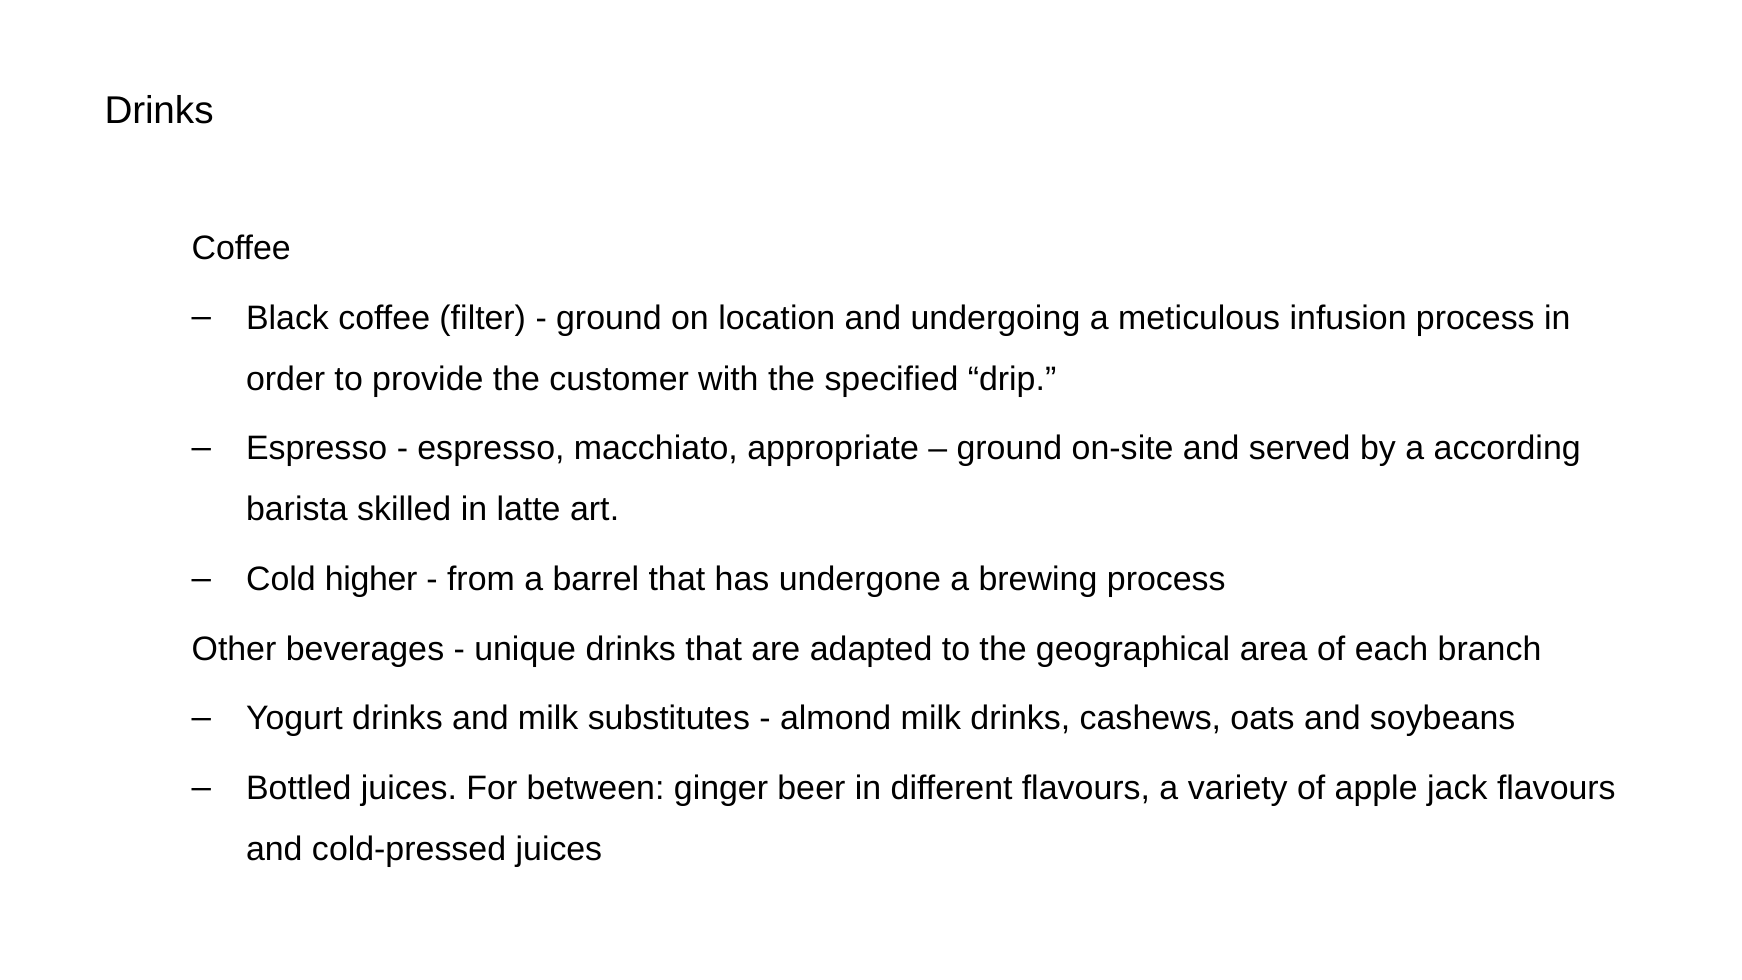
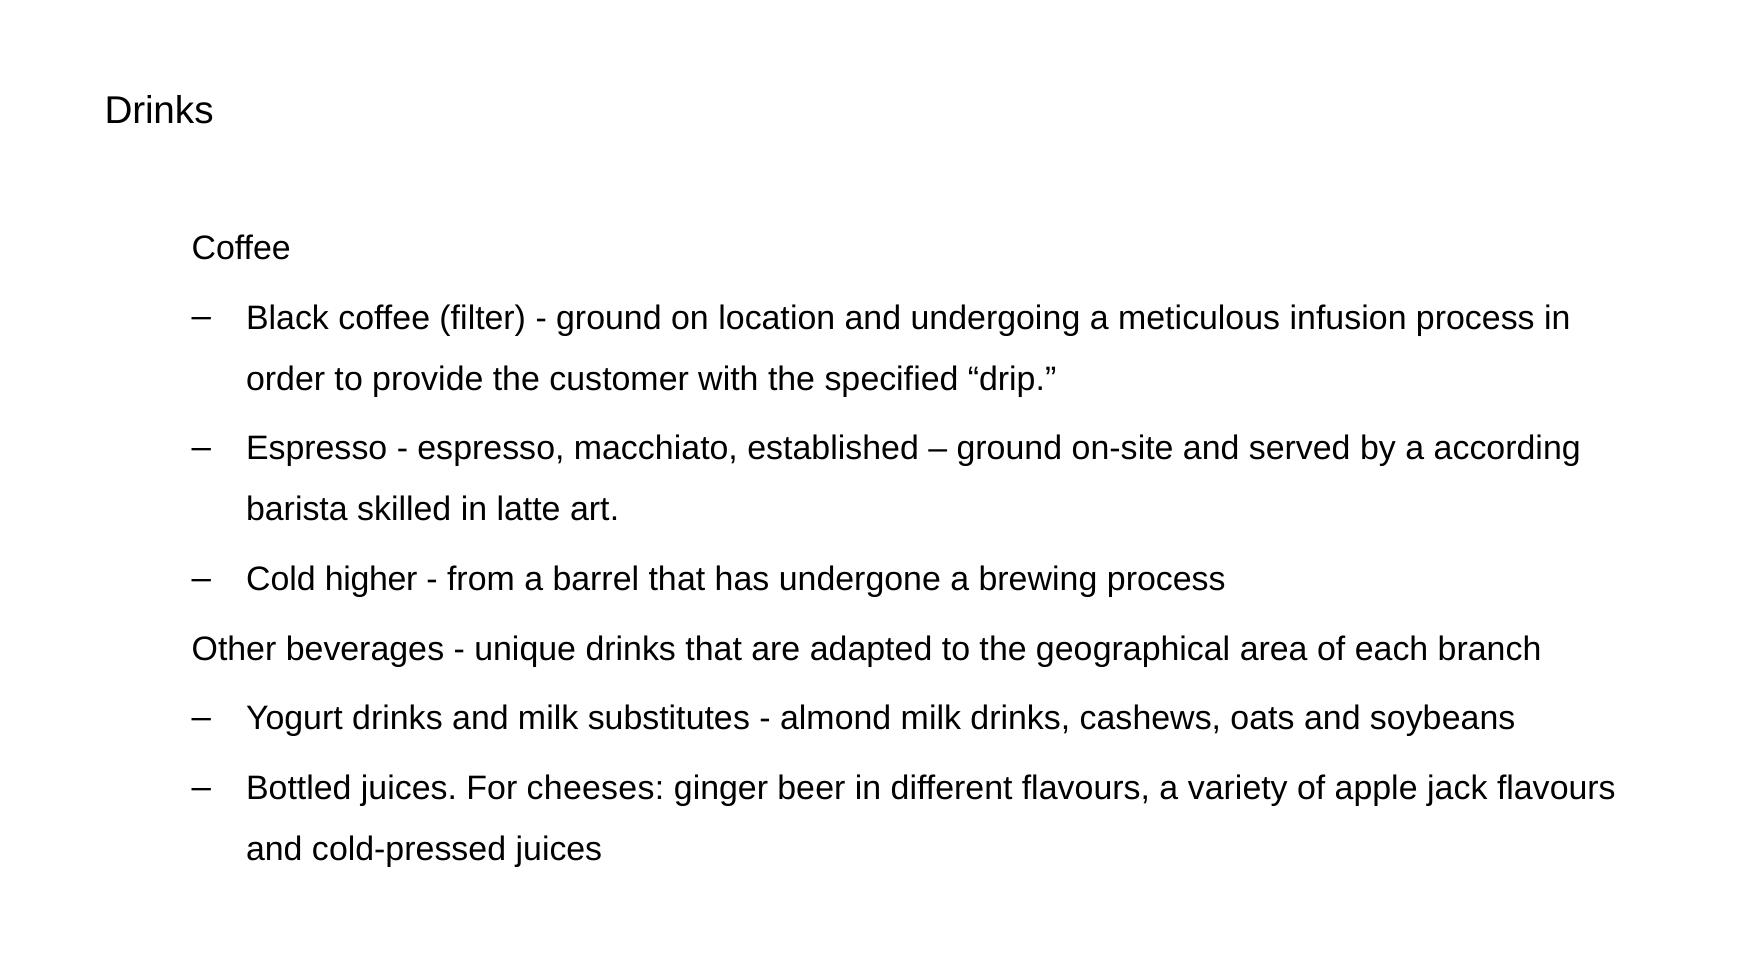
appropriate: appropriate -> established
between: between -> cheeses
